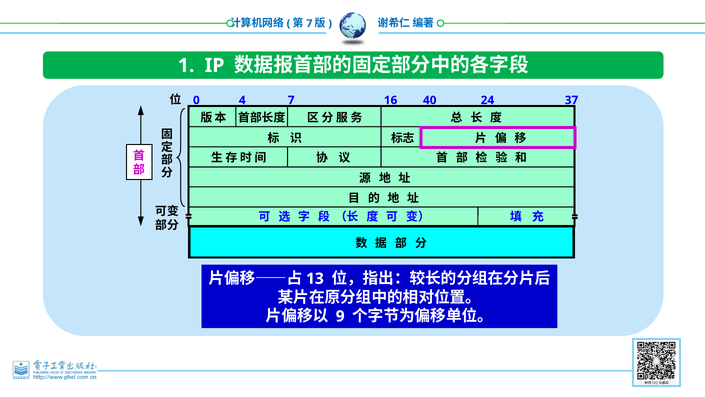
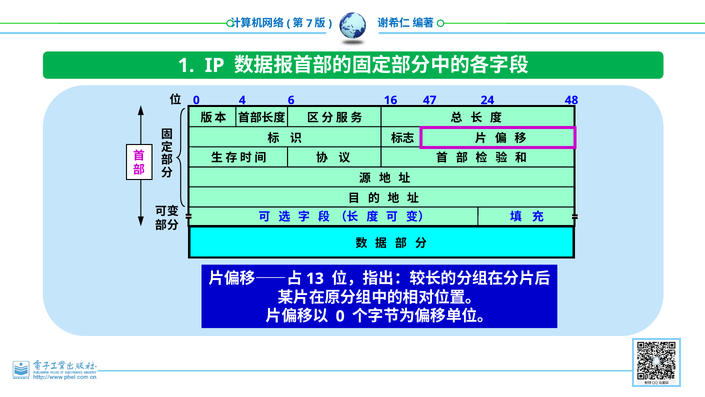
4 7: 7 -> 6
40: 40 -> 47
37: 37 -> 48
9 at (340, 316): 9 -> 0
